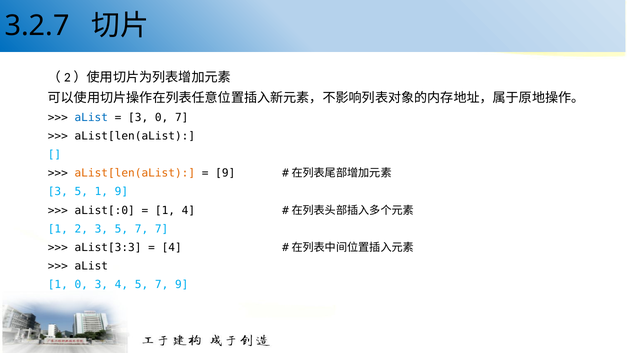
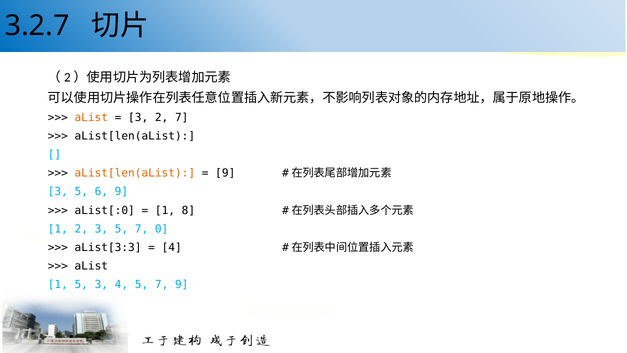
aList at (91, 118) colour: blue -> orange
3 0: 0 -> 2
5 1: 1 -> 6
1 4: 4 -> 8
7 7: 7 -> 0
1 0: 0 -> 5
